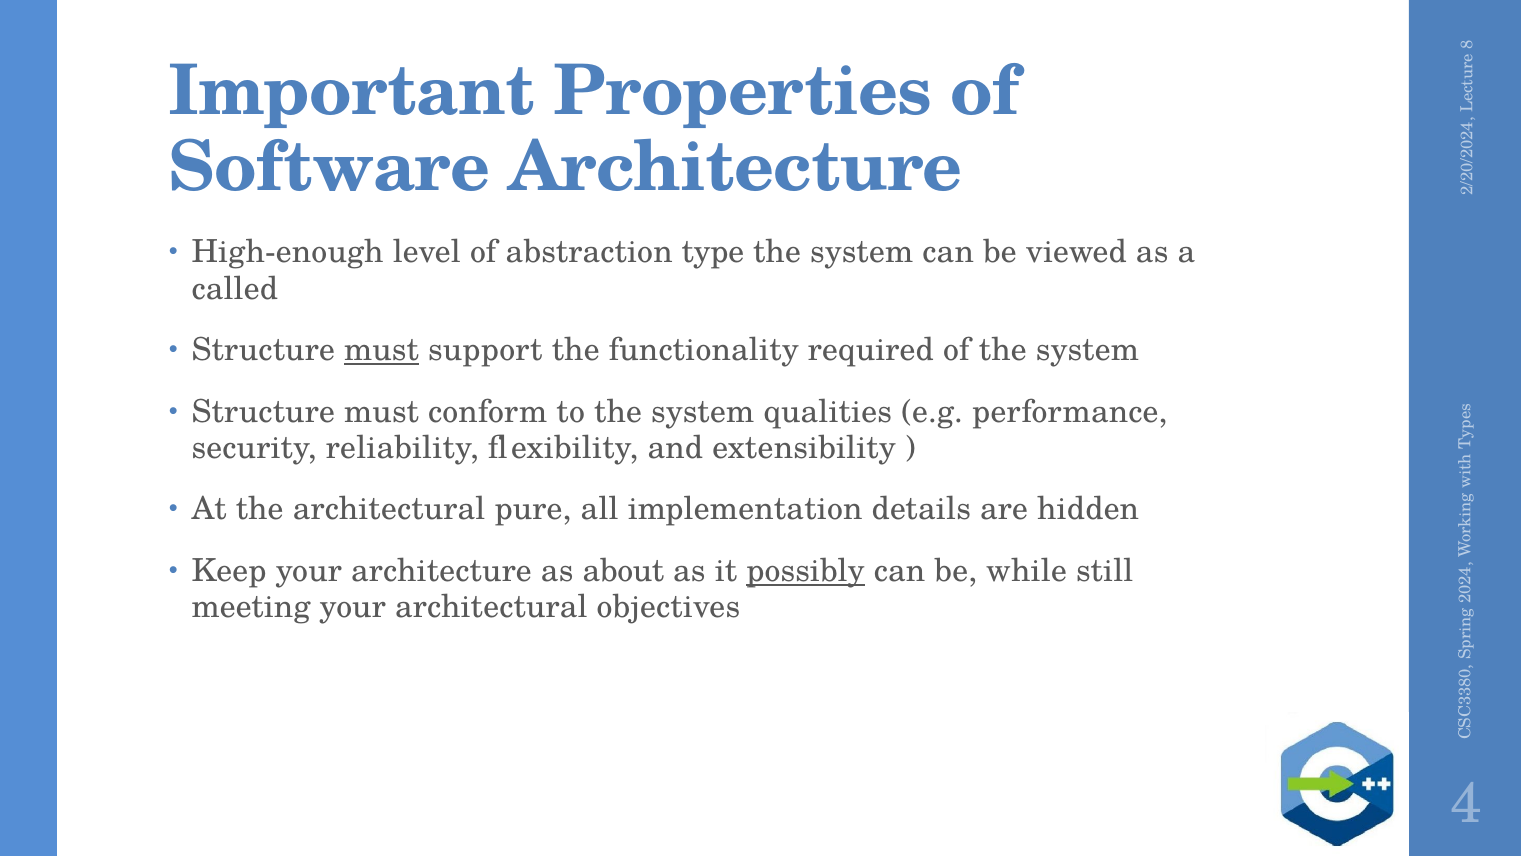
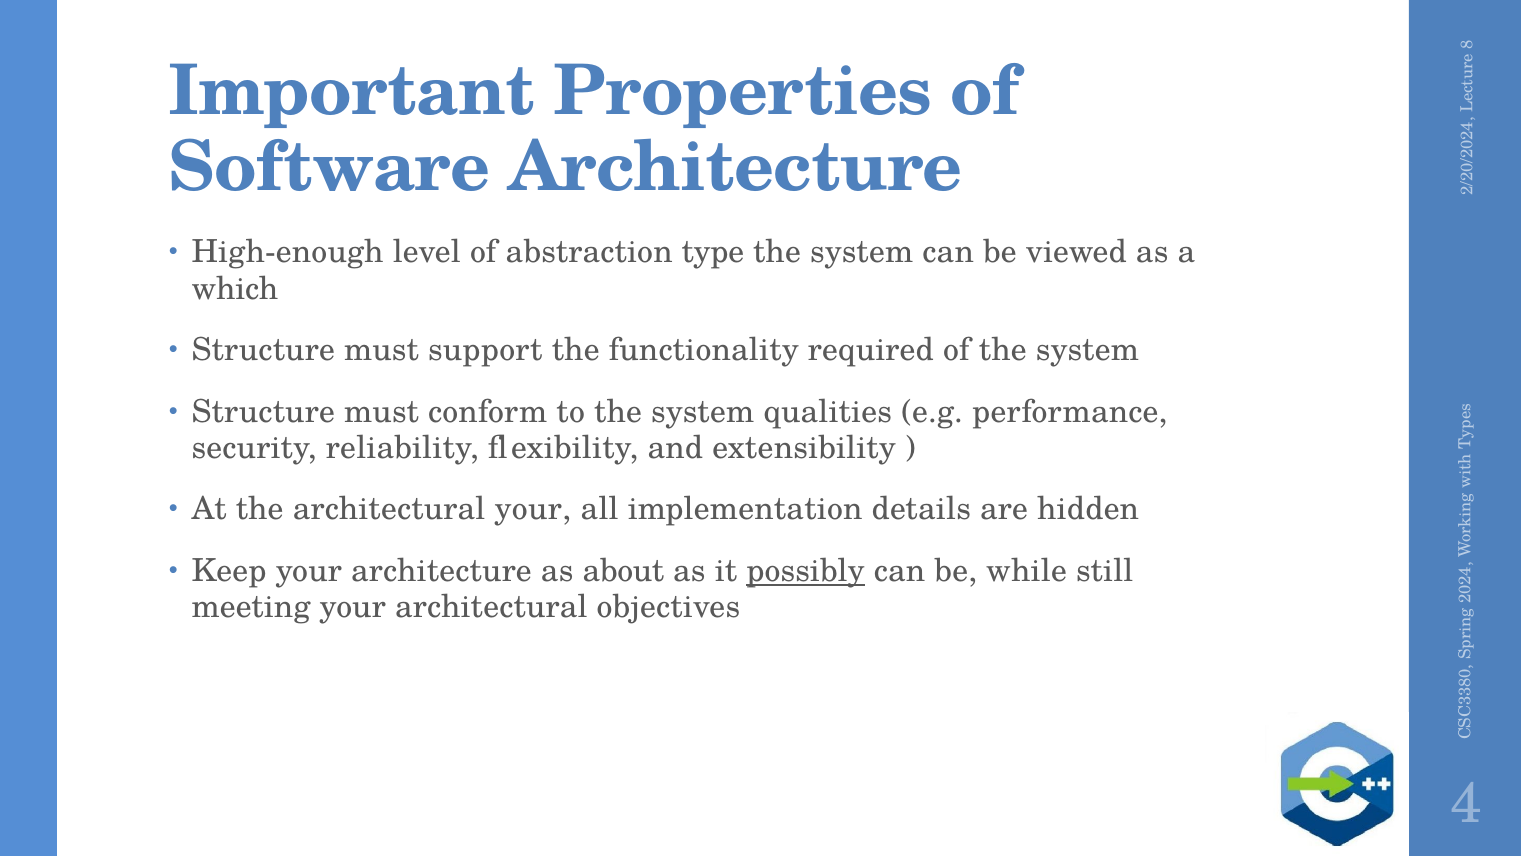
called: called -> which
must at (382, 350) underline: present -> none
architectural pure: pure -> your
